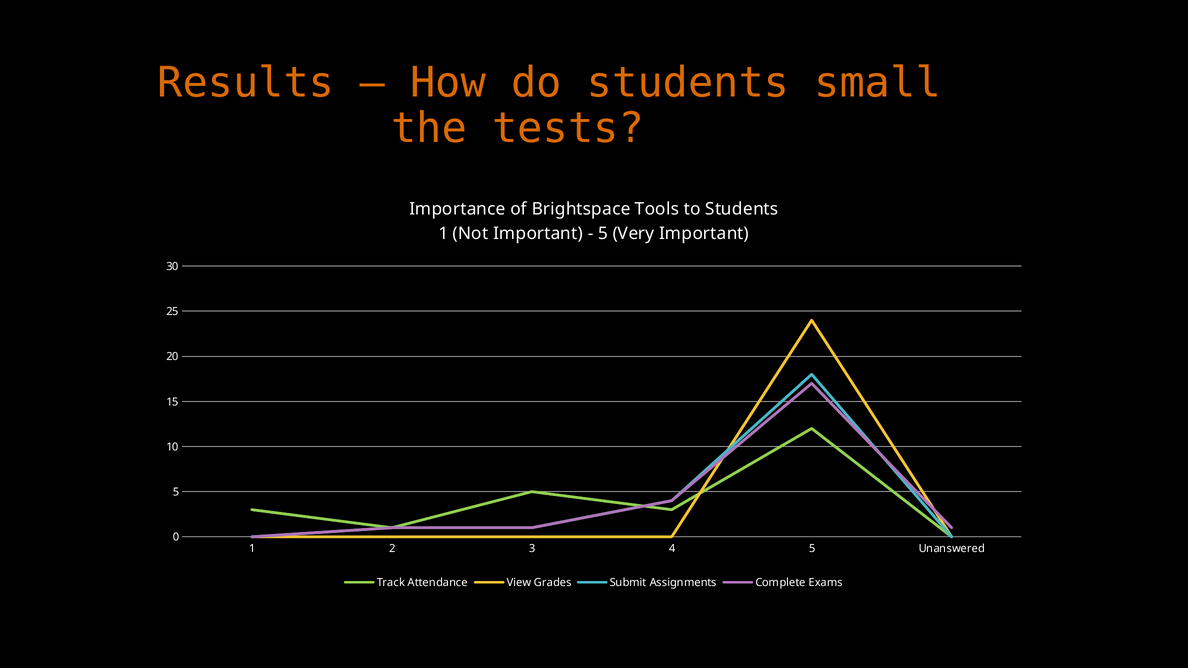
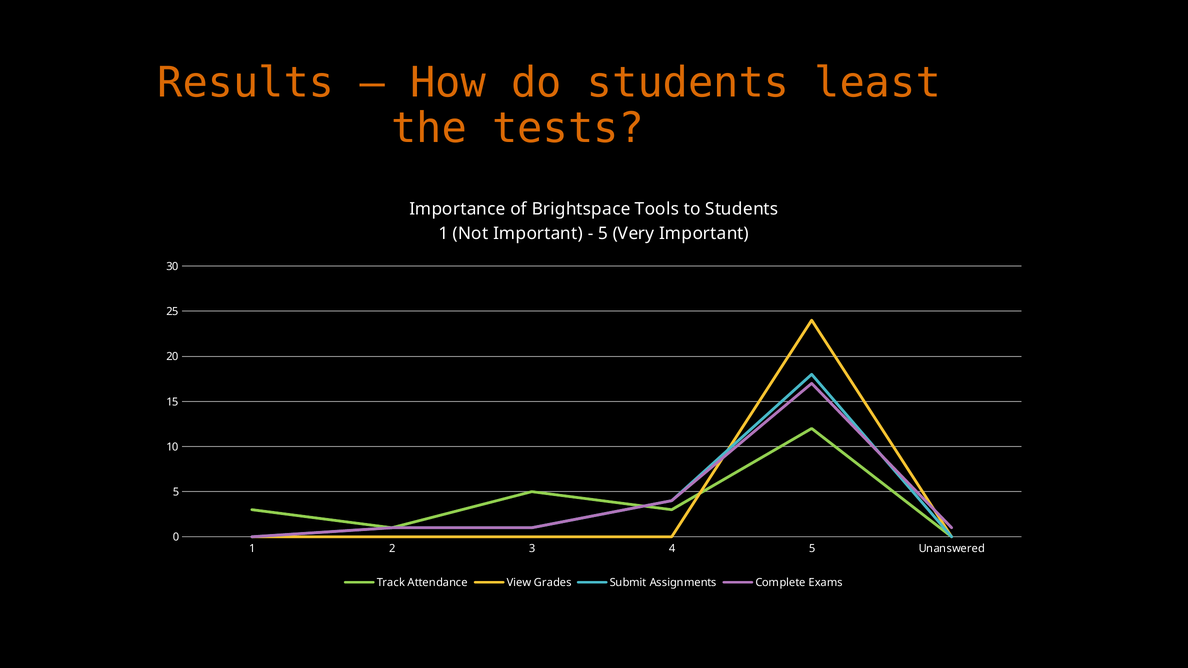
small: small -> least
